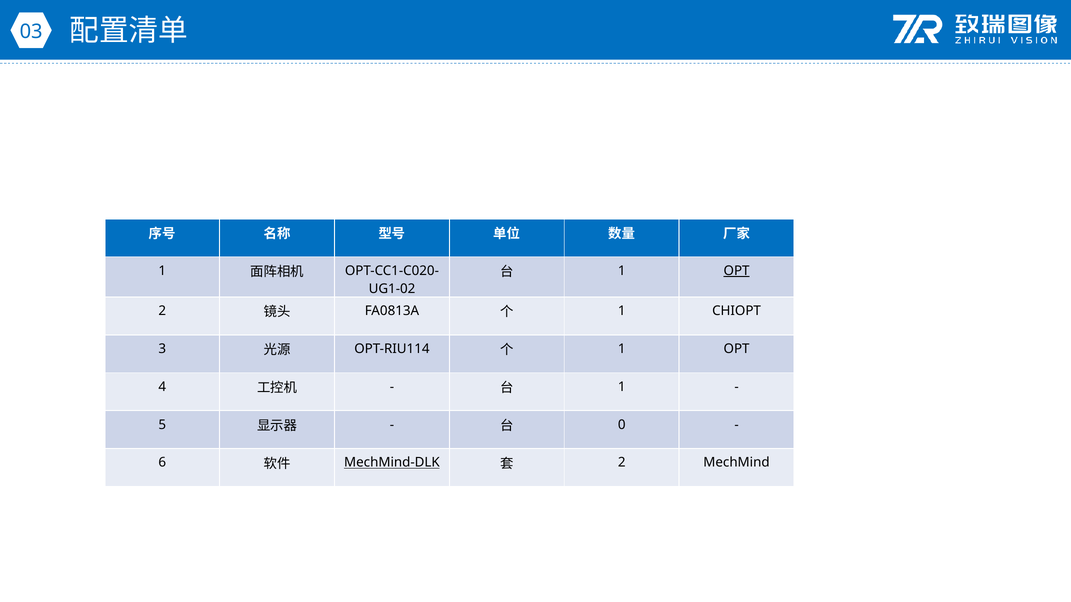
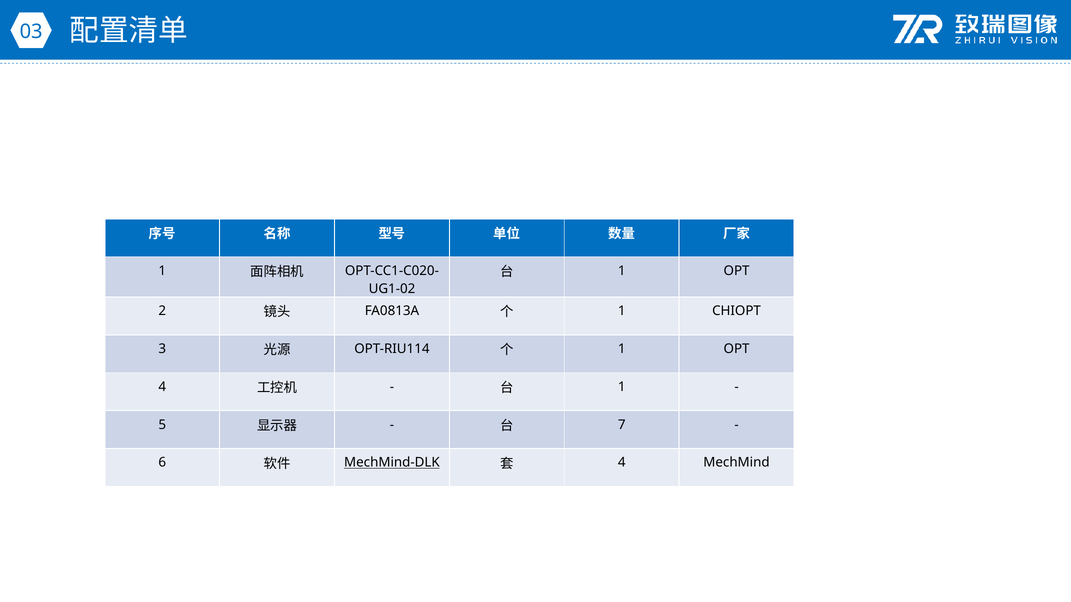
OPT at (737, 271) underline: present -> none
0: 0 -> 7
2 at (622, 463): 2 -> 4
